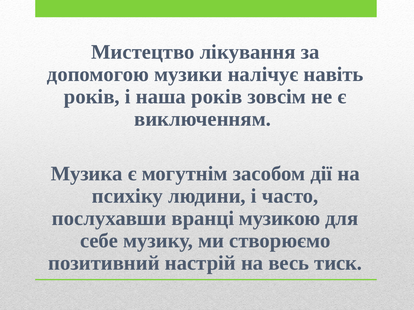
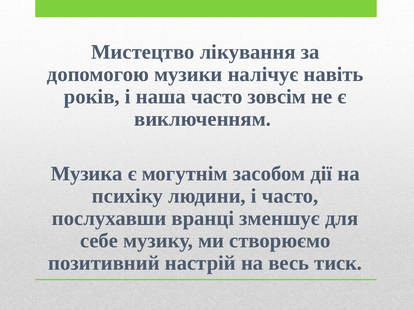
наша років: років -> часто
музикою: музикою -> зменшує
